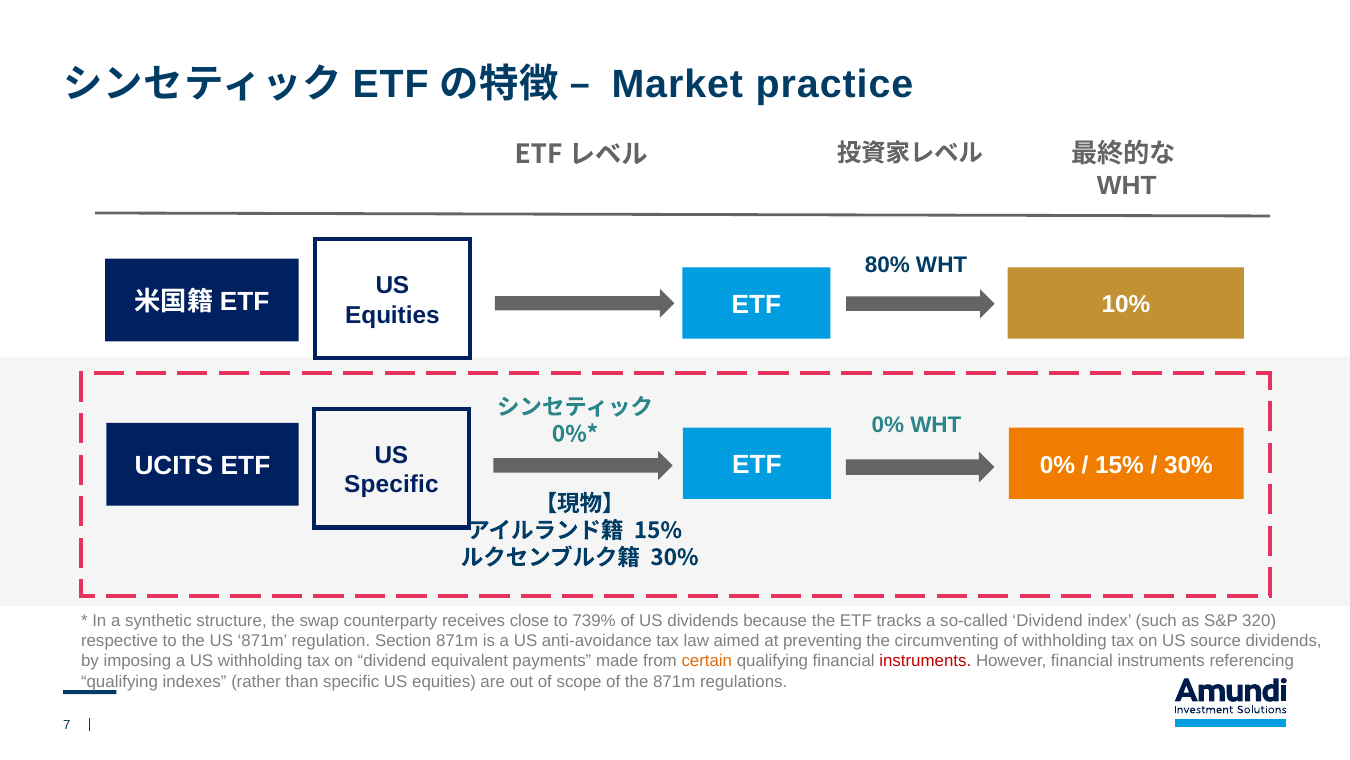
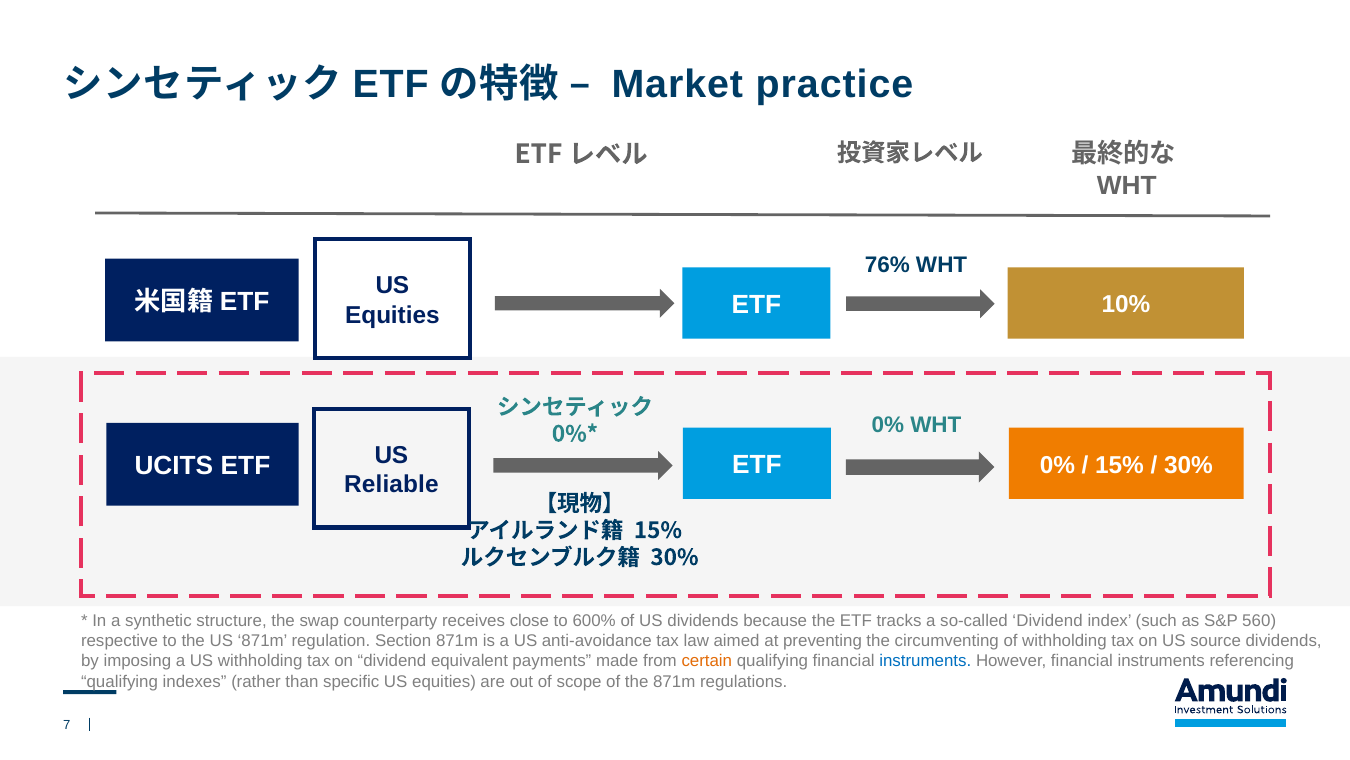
80%: 80% -> 76%
Specific at (391, 484): Specific -> Reliable
739%: 739% -> 600%
320: 320 -> 560
instruments at (925, 661) colour: red -> blue
